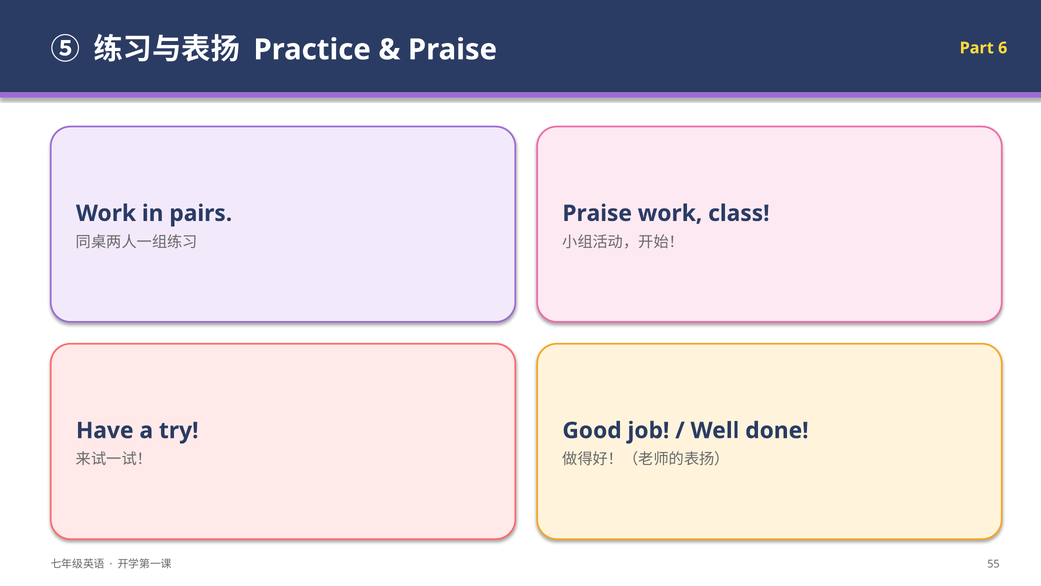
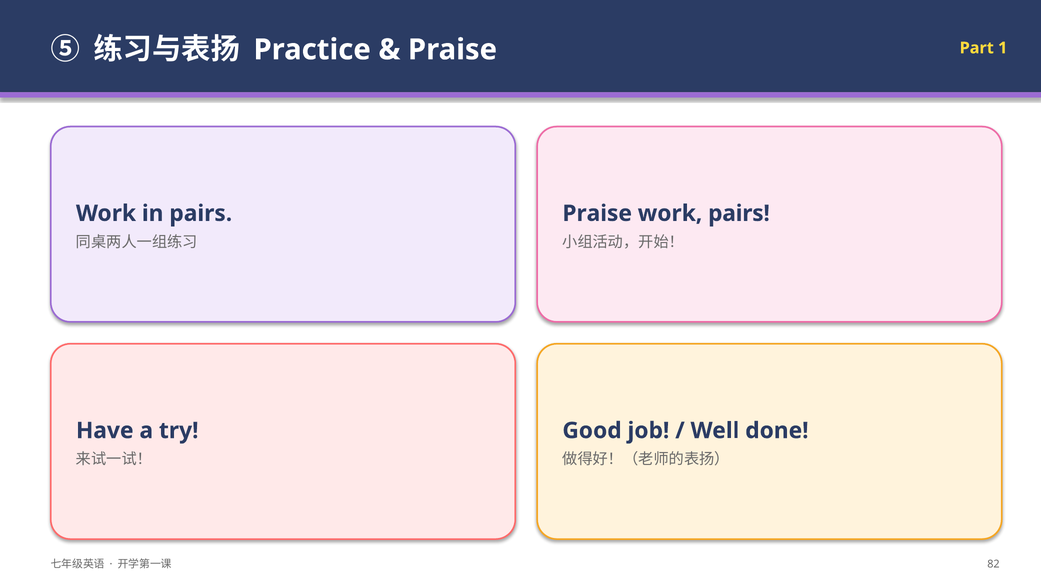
6: 6 -> 1
work class: class -> pairs
55: 55 -> 82
